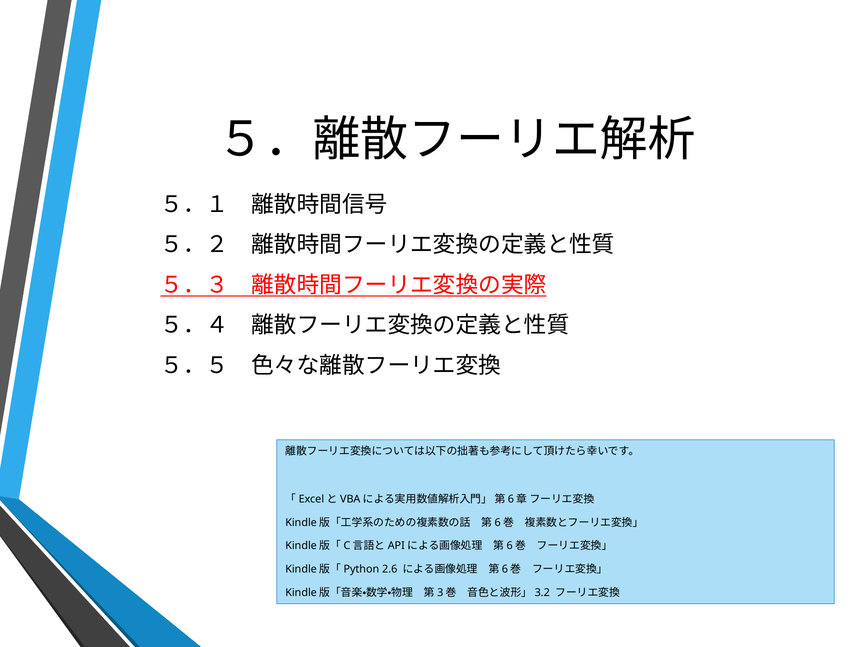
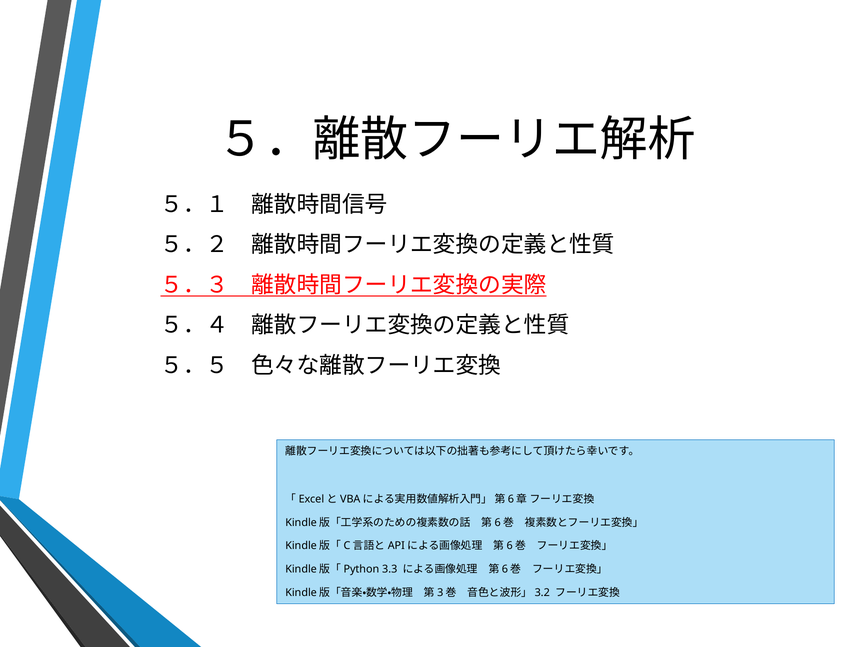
2.6: 2.6 -> 3.3
